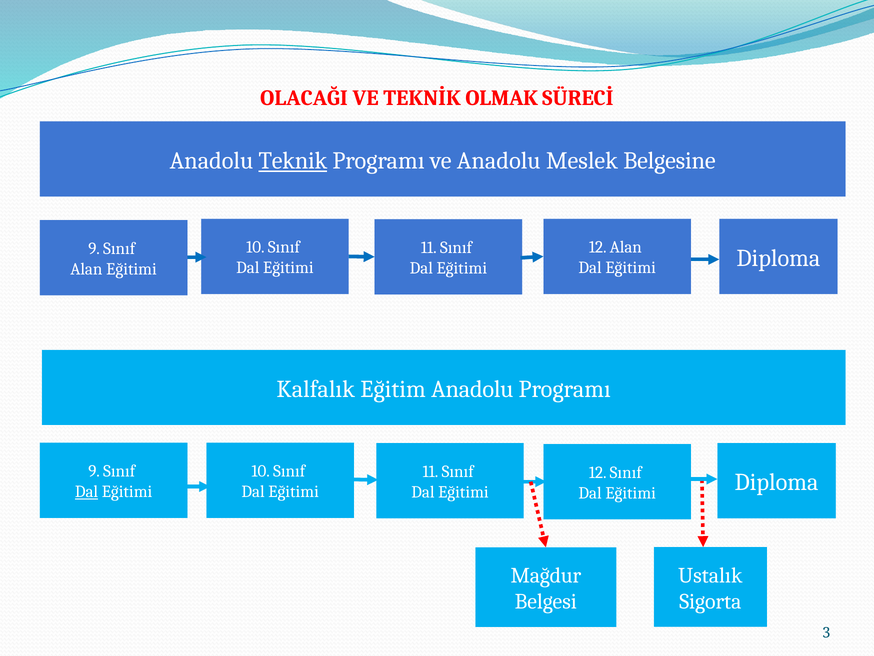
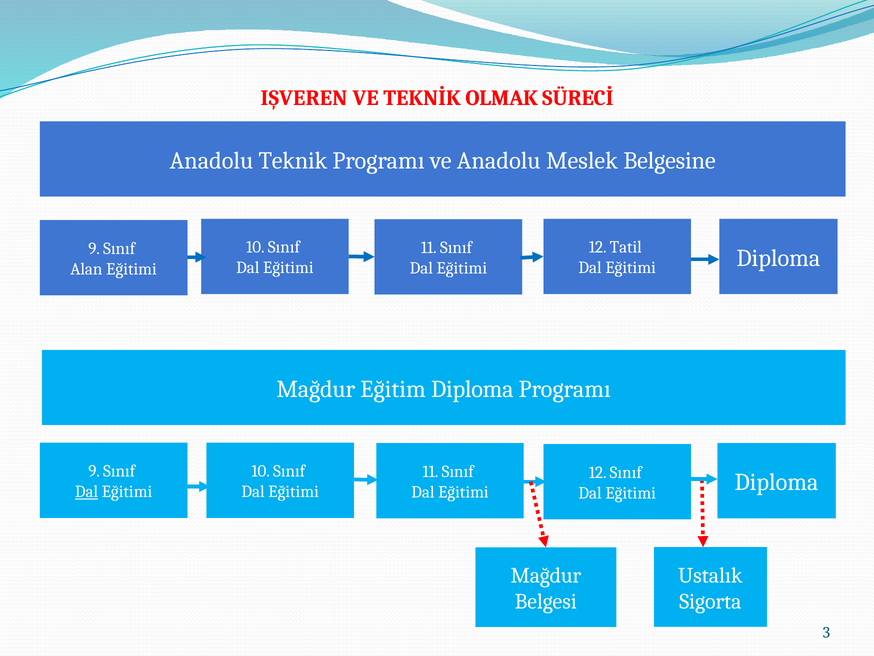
OLACAĞI: OLACAĞI -> IŞVEREN
Teknik underline: present -> none
12 Alan: Alan -> Tatil
Kalfalık at (316, 389): Kalfalık -> Mağdur
Eğitim Anadolu: Anadolu -> Diploma
